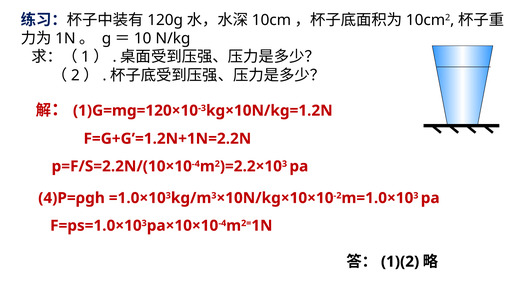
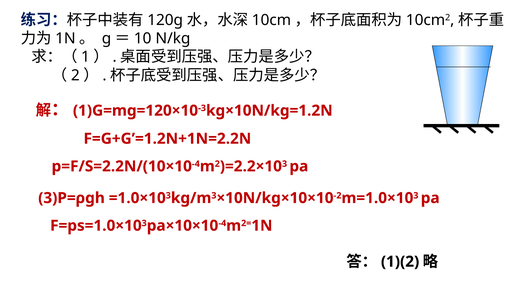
4)P=ρgh: 4)P=ρgh -> 3)P=ρgh
